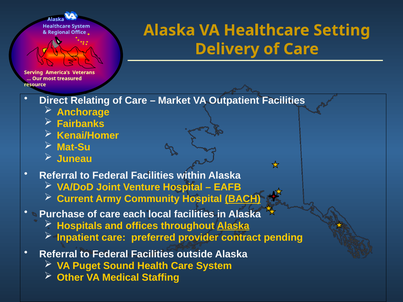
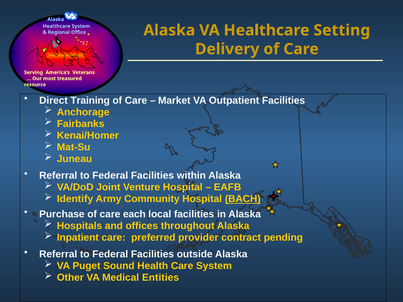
Relating: Relating -> Training
Current: Current -> Identify
Alaska at (233, 226) underline: present -> none
Staffing: Staffing -> Entities
